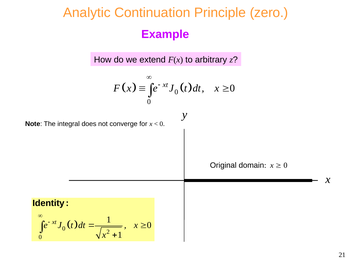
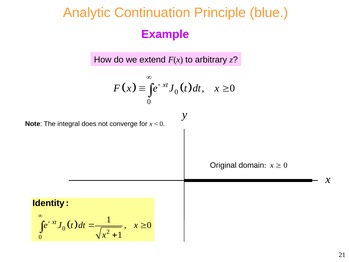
zero: zero -> blue
